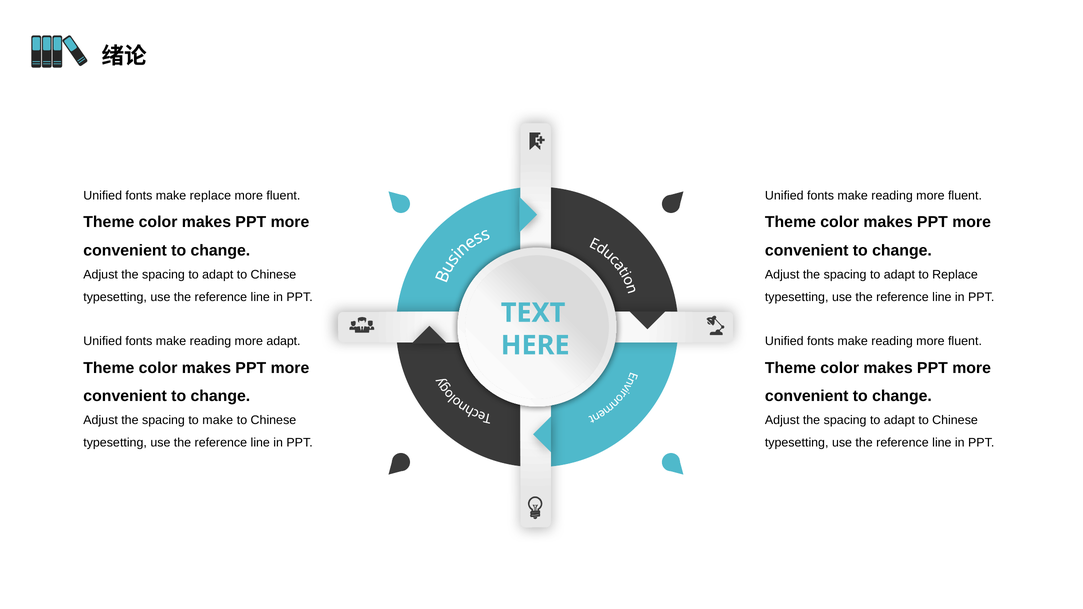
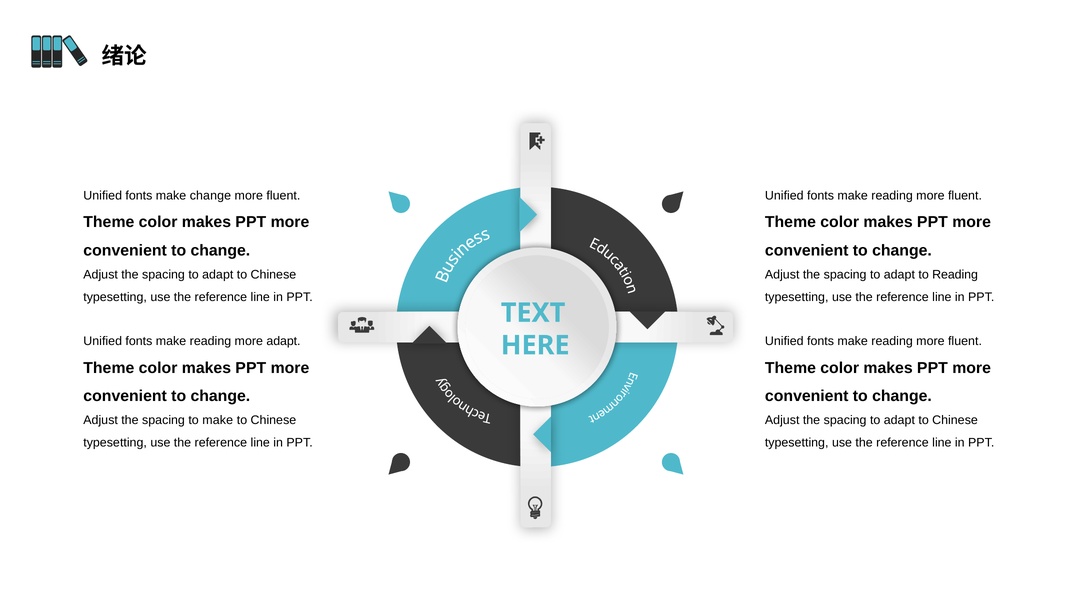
make replace: replace -> change
to Replace: Replace -> Reading
